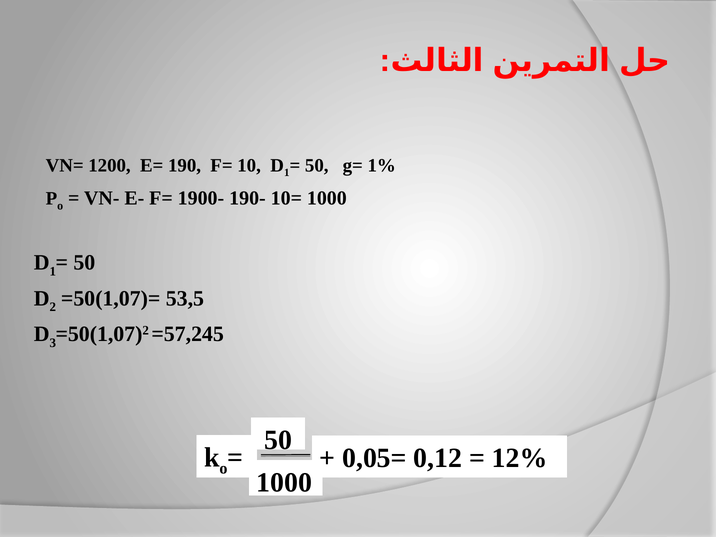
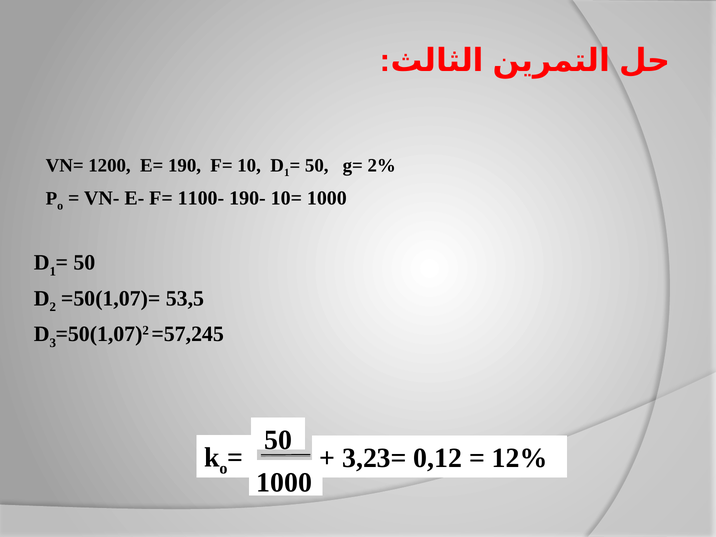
1%: 1% -> 2%
1900-: 1900- -> 1100-
0,05=: 0,05= -> 3,23=
